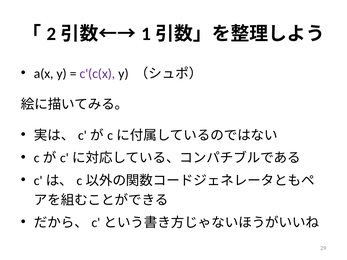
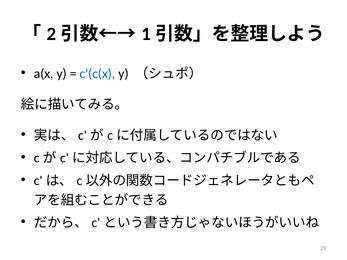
c'(c(x colour: purple -> blue
